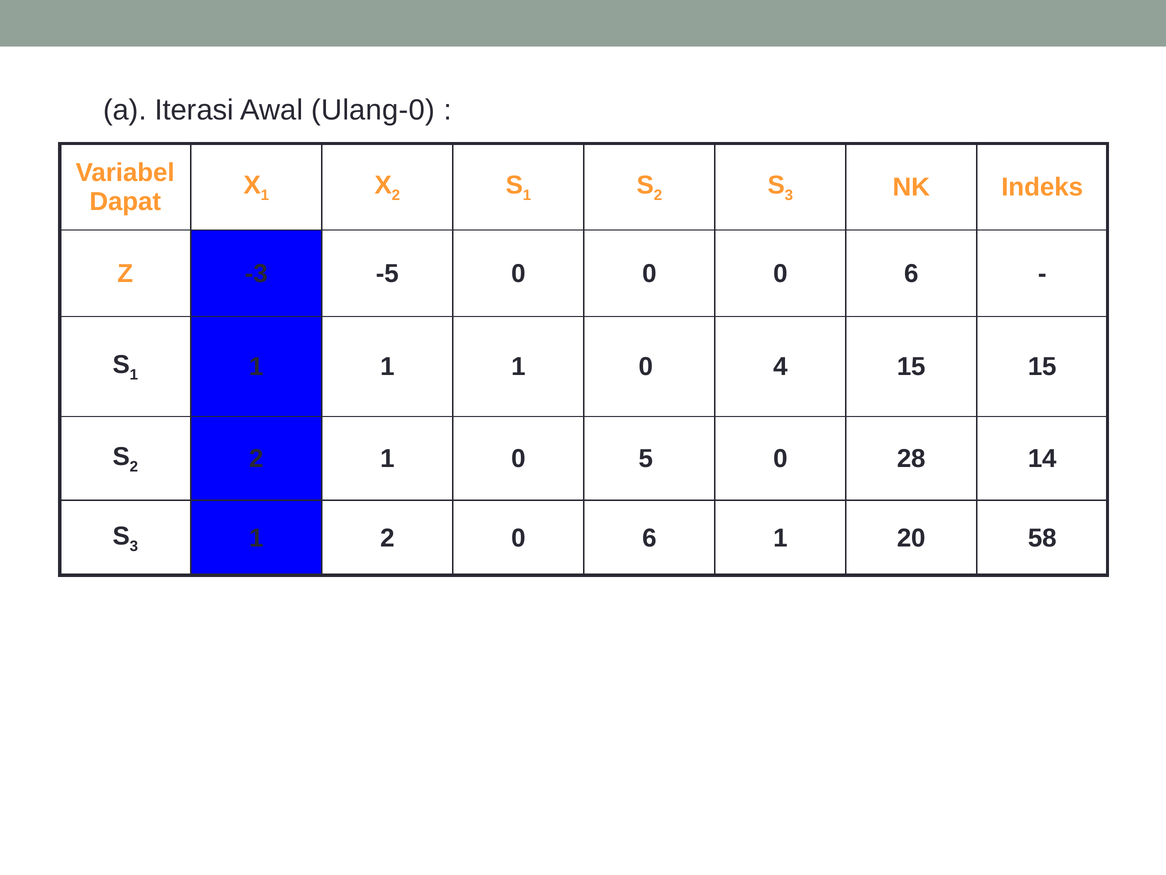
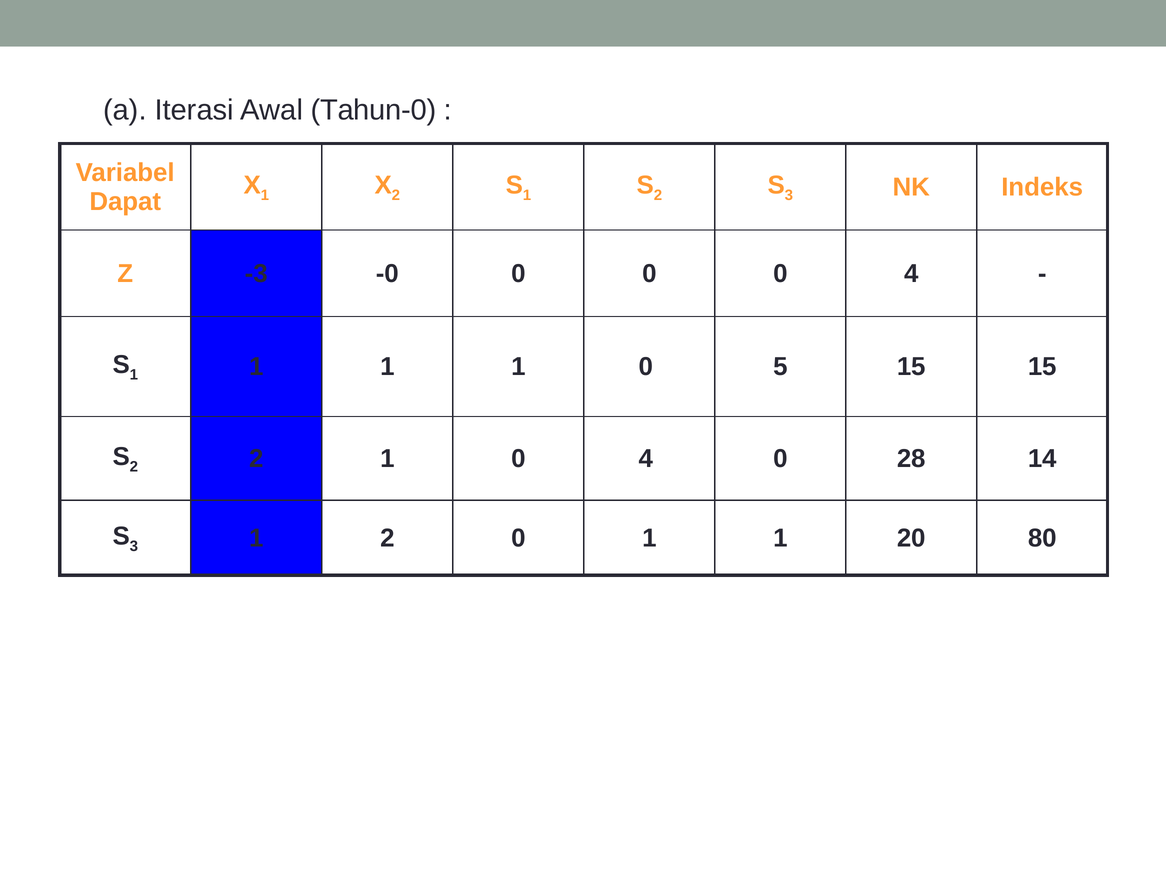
Ulang-0: Ulang-0 -> Tahun-0
-5: -5 -> -0
0 0 6: 6 -> 4
4: 4 -> 5
1 0 5: 5 -> 4
2 0 6: 6 -> 1
58: 58 -> 80
